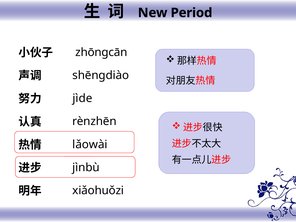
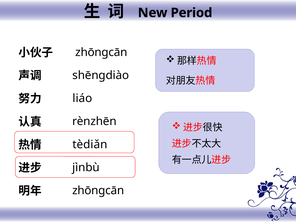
jìde: jìde -> liáo
lǎowài: lǎowài -> tèdiǎn
xiǎohuǒzi at (98, 190): xiǎohuǒzi -> zhōnɡcān
